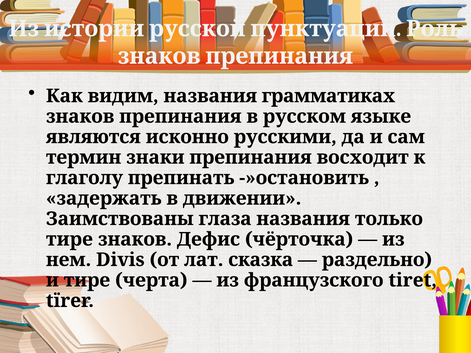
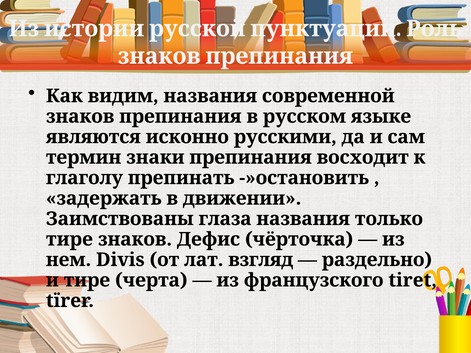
грамматиках: грамматиках -> современной
сказка: сказка -> взгляд
